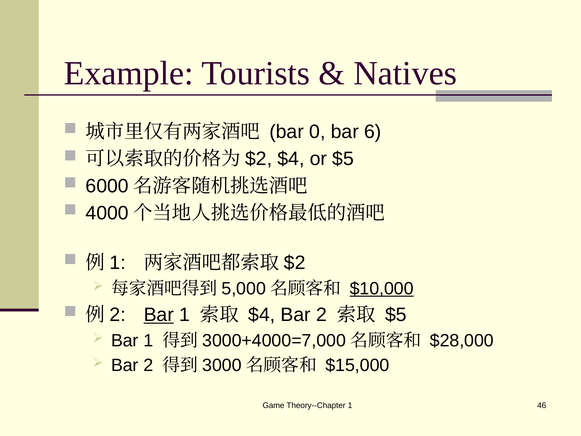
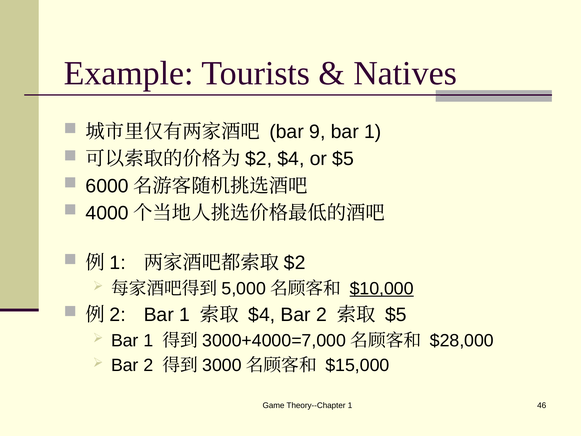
0: 0 -> 9
6 at (373, 132): 6 -> 1
Bar at (159, 315) underline: present -> none
